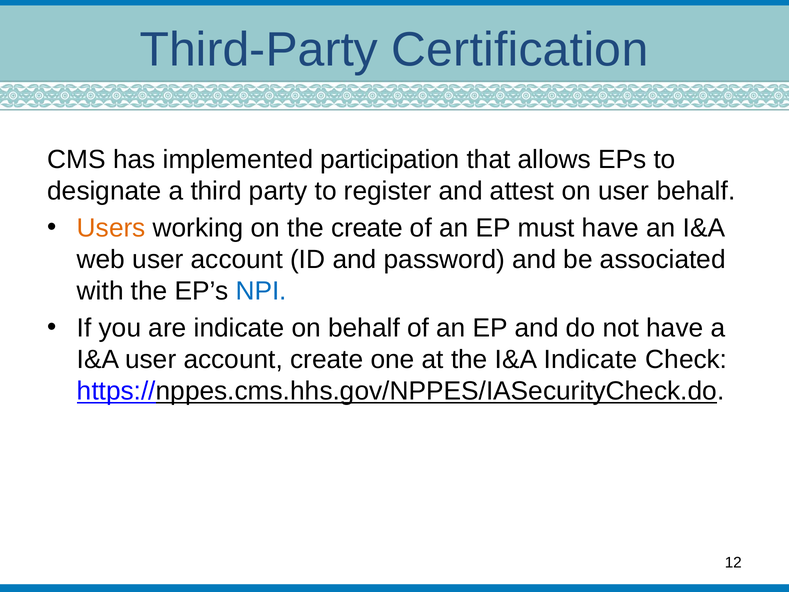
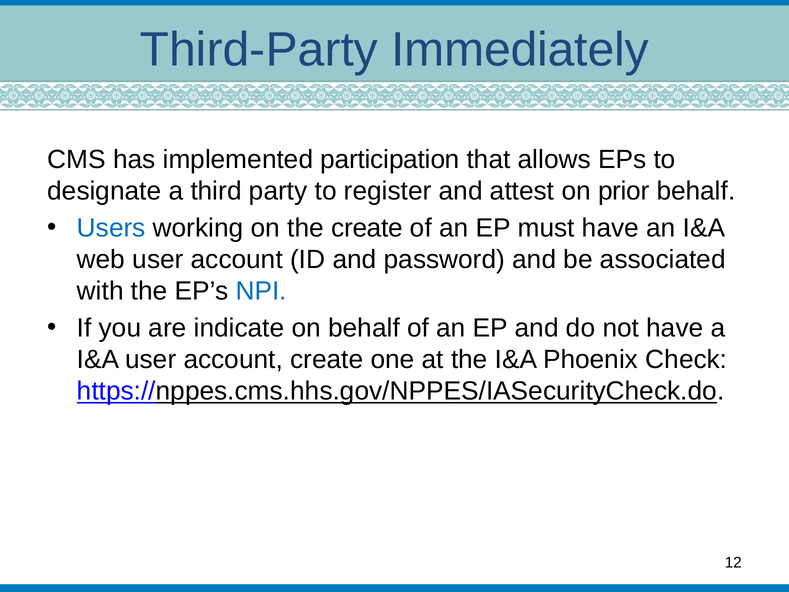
Certification: Certification -> Immediately
on user: user -> prior
Users colour: orange -> blue
I&A Indicate: Indicate -> Phoenix
